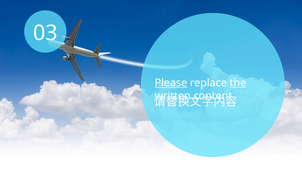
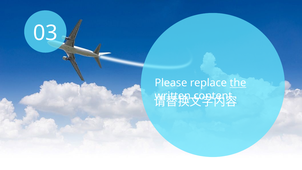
Please underline: present -> none
